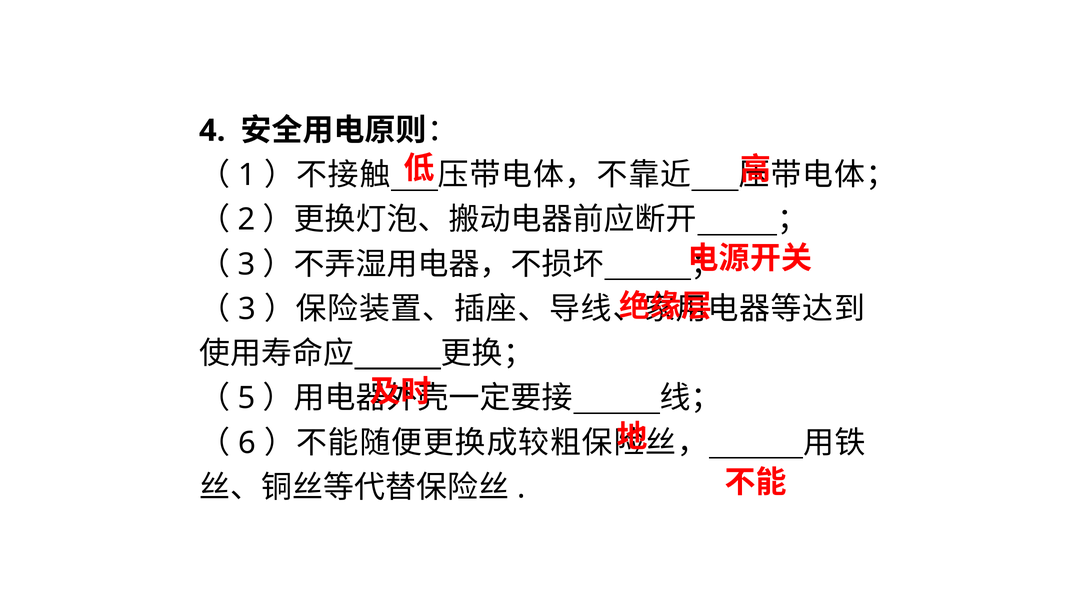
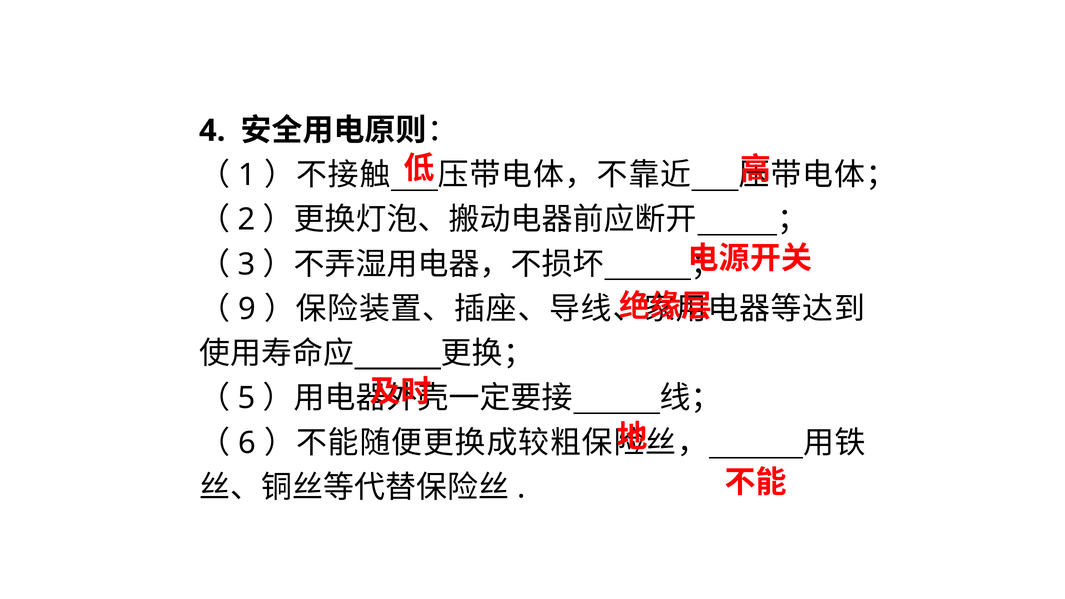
3 at (247, 309): 3 -> 9
